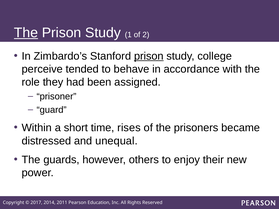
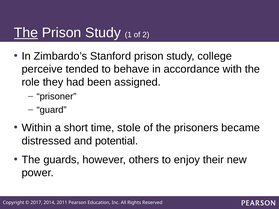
prison at (149, 56) underline: present -> none
rises: rises -> stole
unequal: unequal -> potential
